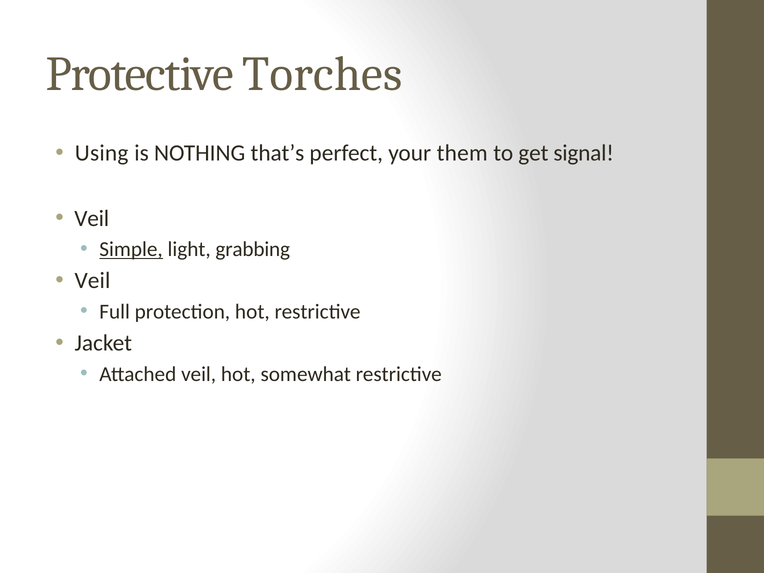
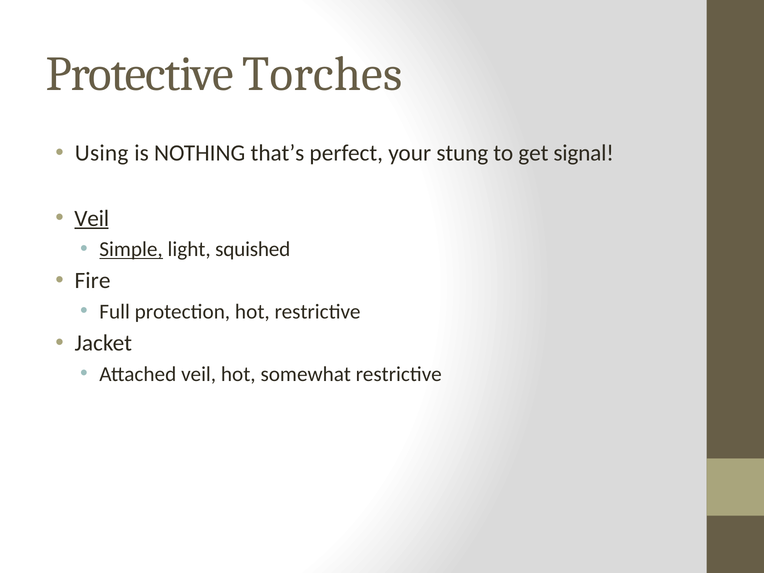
them: them -> stung
Veil at (92, 218) underline: none -> present
grabbing: grabbing -> squished
Veil at (92, 281): Veil -> Fire
